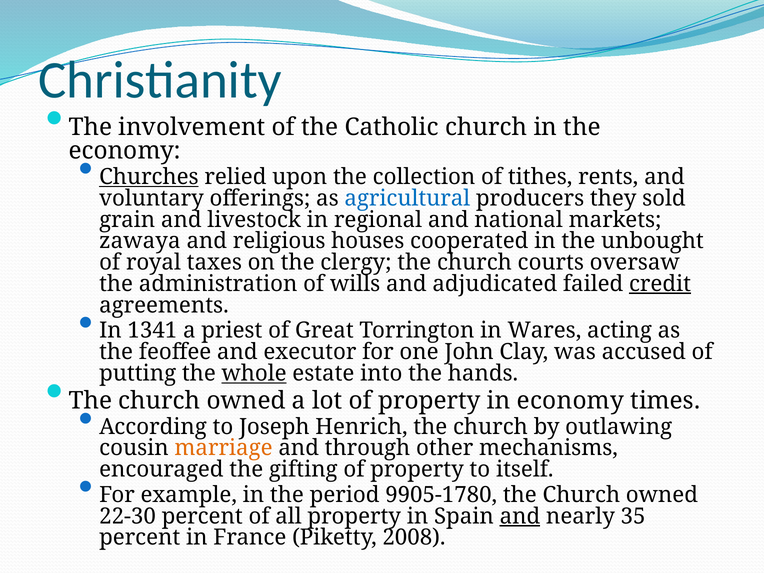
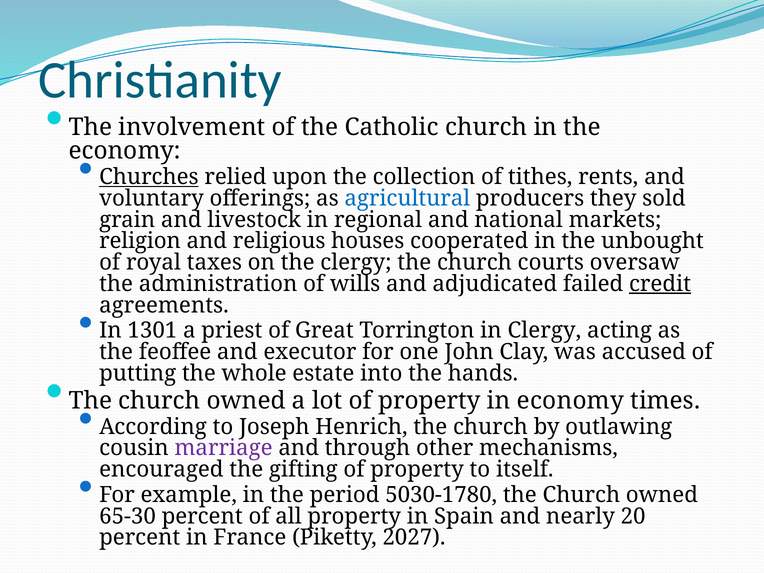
zawaya: zawaya -> religion
1341: 1341 -> 1301
in Wares: Wares -> Clergy
whole underline: present -> none
marriage colour: orange -> purple
9905-1780: 9905-1780 -> 5030-1780
22-30: 22-30 -> 65-30
and at (520, 516) underline: present -> none
35: 35 -> 20
2008: 2008 -> 2027
